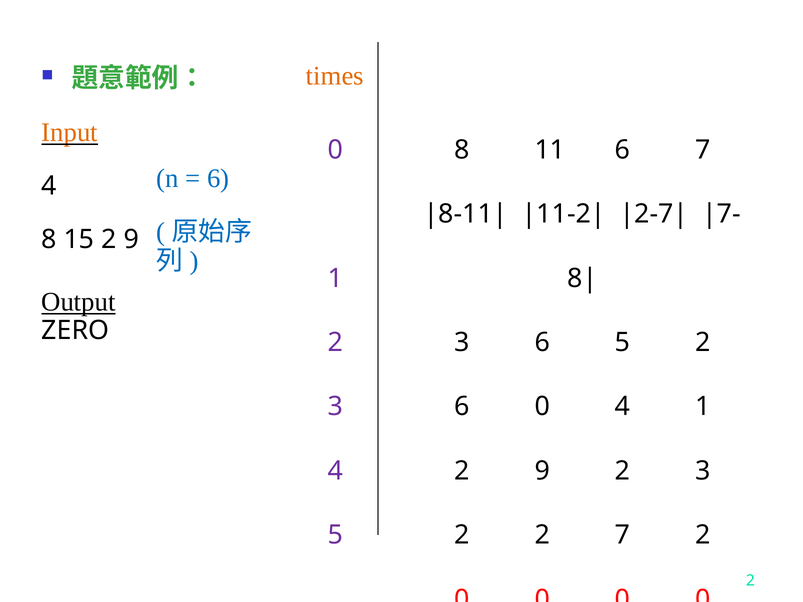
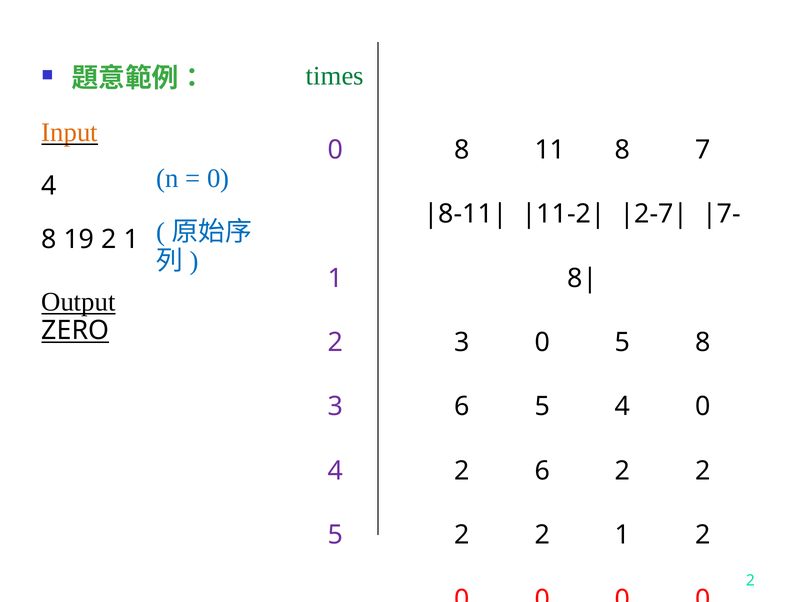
times colour: orange -> green
11 6: 6 -> 8
6 at (218, 179): 6 -> 0
15: 15 -> 19
9 at (131, 240): 9 -> 1
ZERO underline: none -> present
3 6: 6 -> 0
5 2: 2 -> 8
6 0: 0 -> 5
4 1: 1 -> 0
9 at (542, 471): 9 -> 6
3 at (703, 471): 3 -> 2
2 2 7: 7 -> 1
